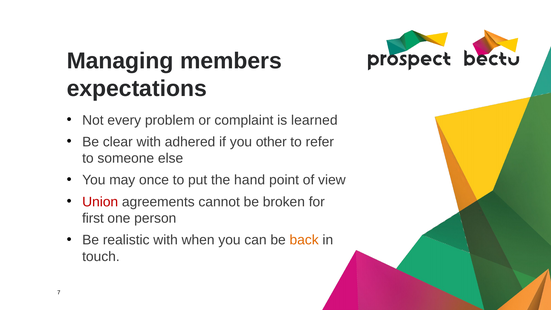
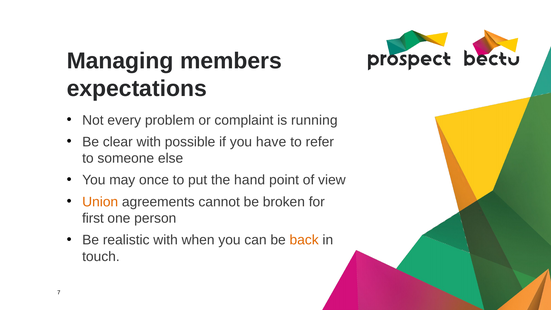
learned: learned -> running
adhered: adhered -> possible
other: other -> have
Union colour: red -> orange
